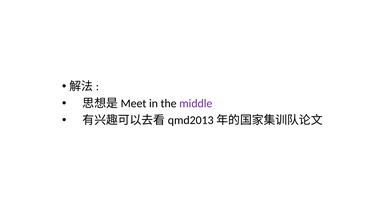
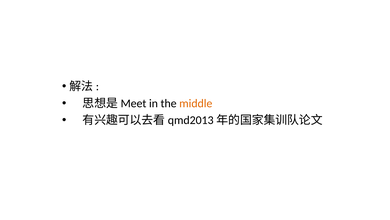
middle colour: purple -> orange
